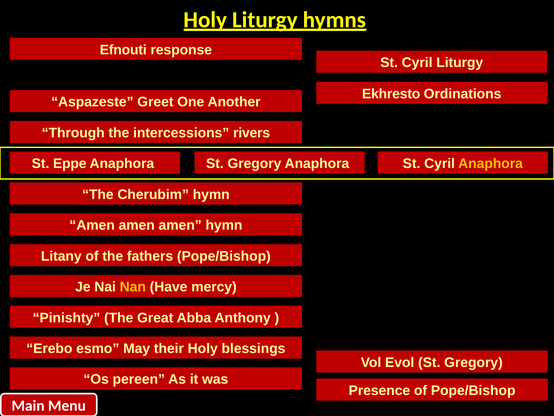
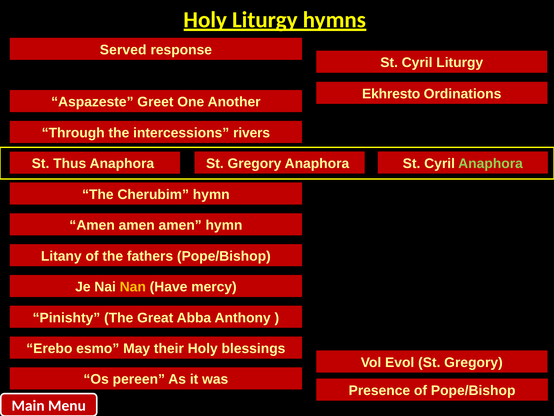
Efnouti: Efnouti -> Served
Anaphora at (491, 163) colour: yellow -> light green
Eppe: Eppe -> Thus
